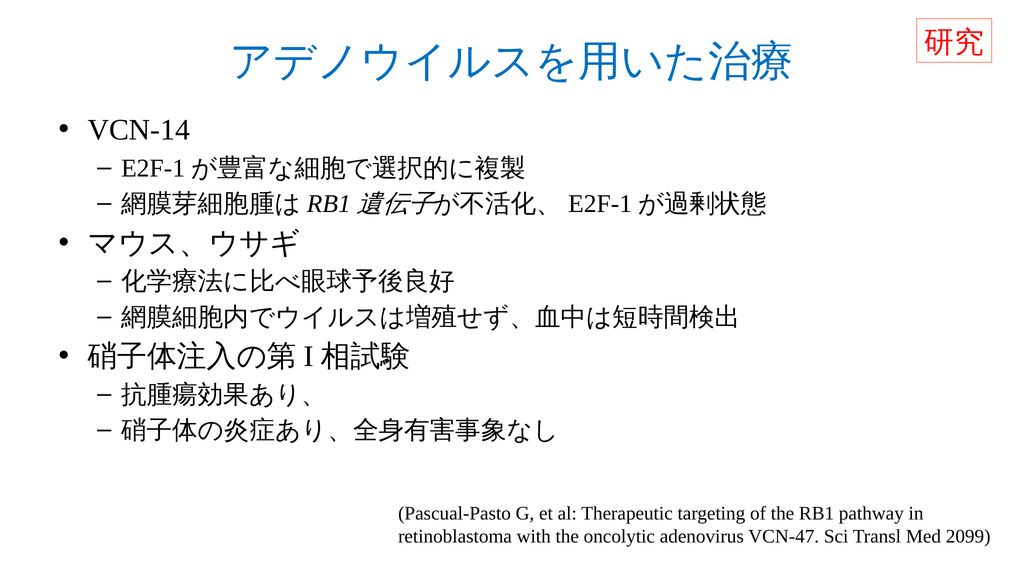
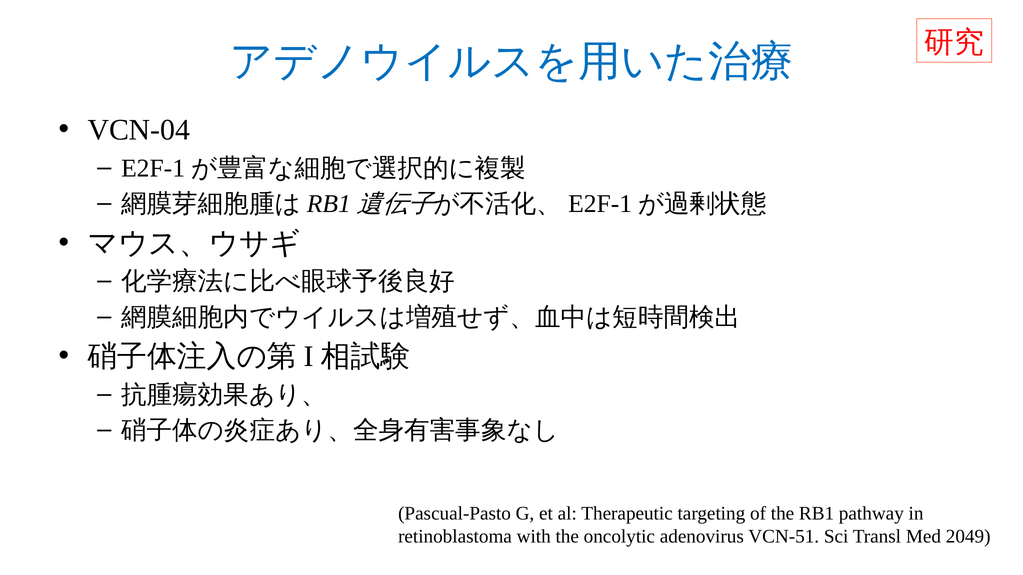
VCN-14: VCN-14 -> VCN-04
VCN-47: VCN-47 -> VCN-51
2099: 2099 -> 2049
